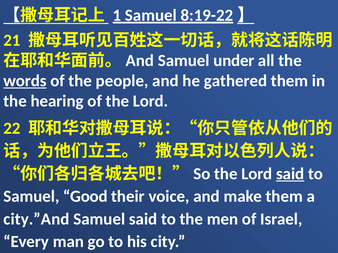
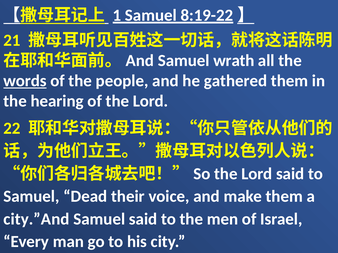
under: under -> wrath
said at (290, 174) underline: present -> none
Good: Good -> Dead
